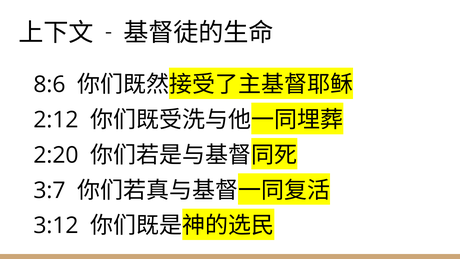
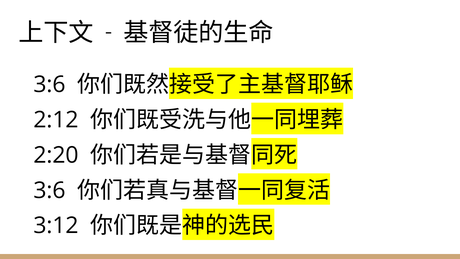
8:6 at (49, 84): 8:6 -> 3:6
3:7 at (49, 190): 3:7 -> 3:6
